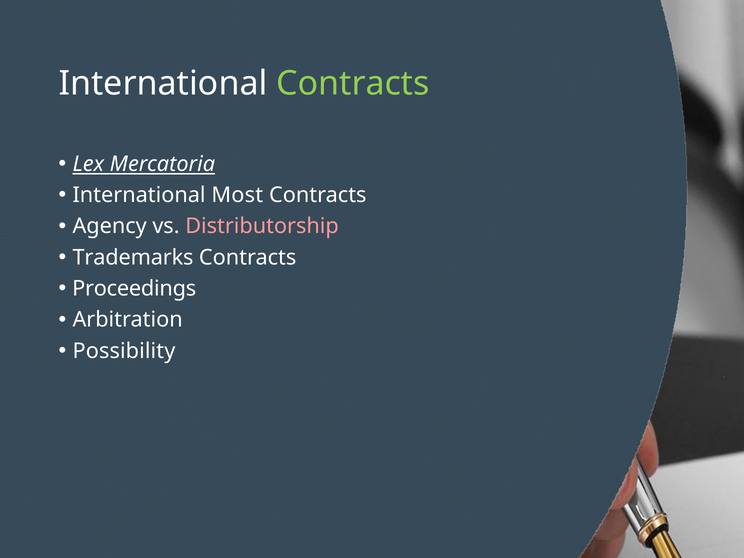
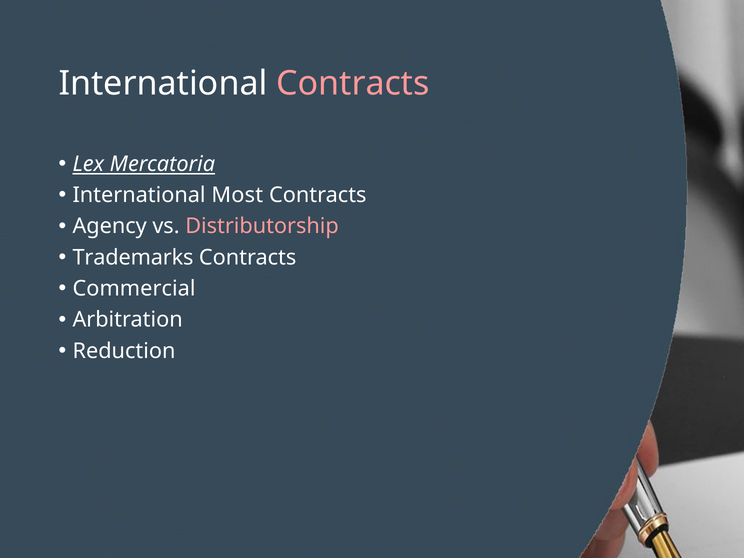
Contracts at (353, 83) colour: light green -> pink
Proceedings: Proceedings -> Commercial
Possibility: Possibility -> Reduction
